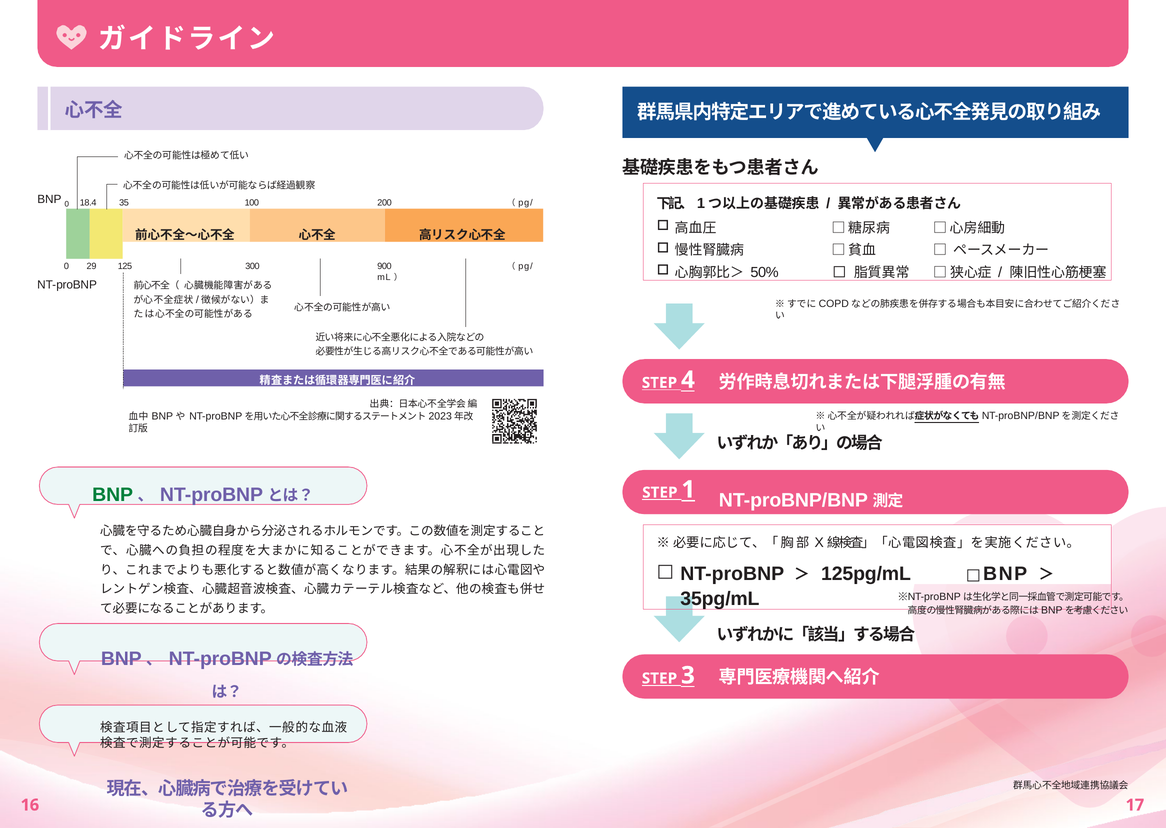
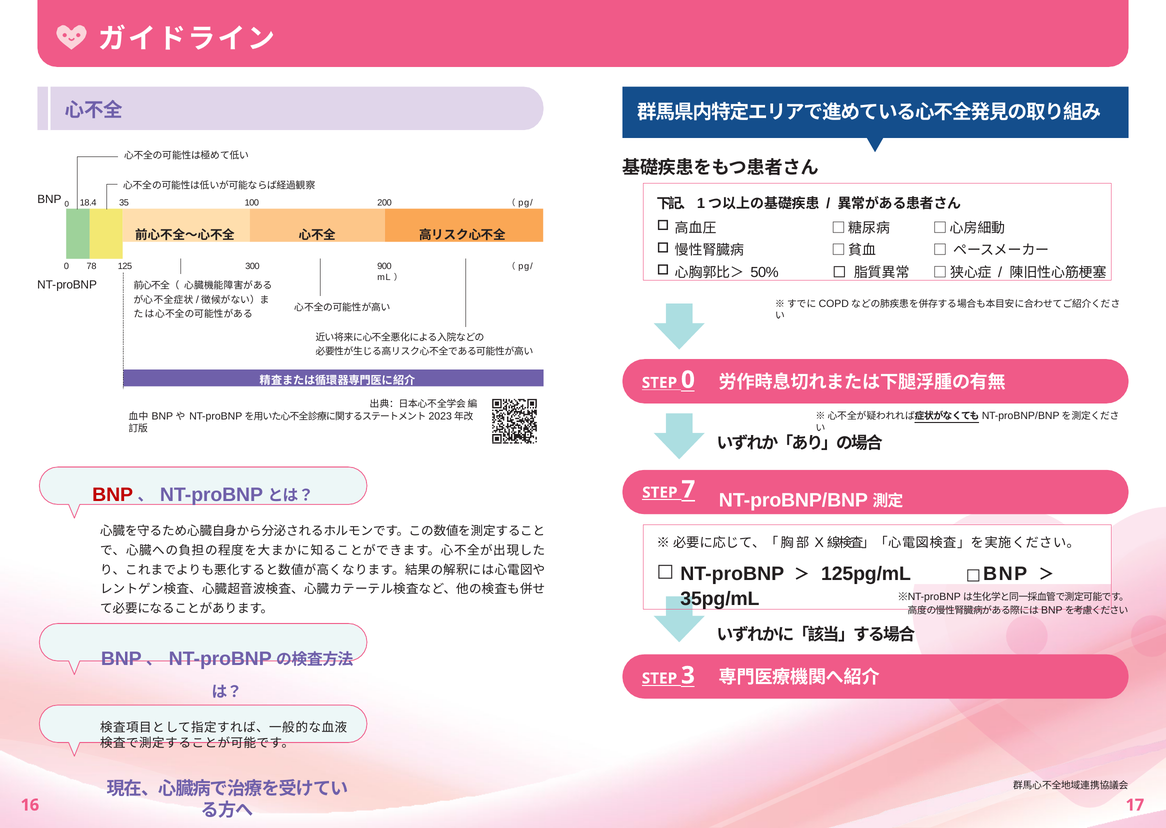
29: 29 -> 78
STEP 4: 4 -> 0
BNP at (113, 495) colour: green -> red
1: 1 -> 7
